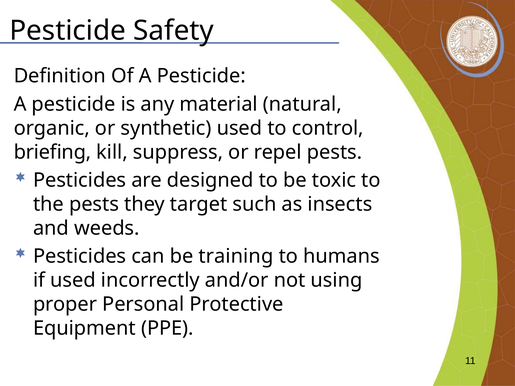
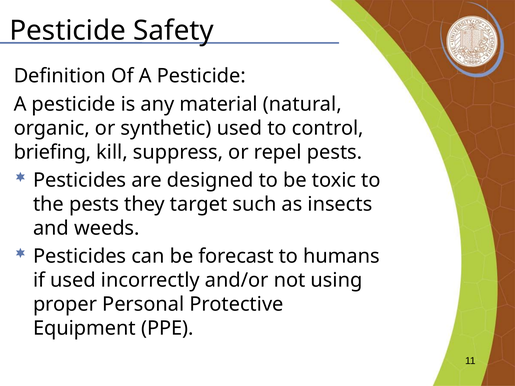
training: training -> forecast
